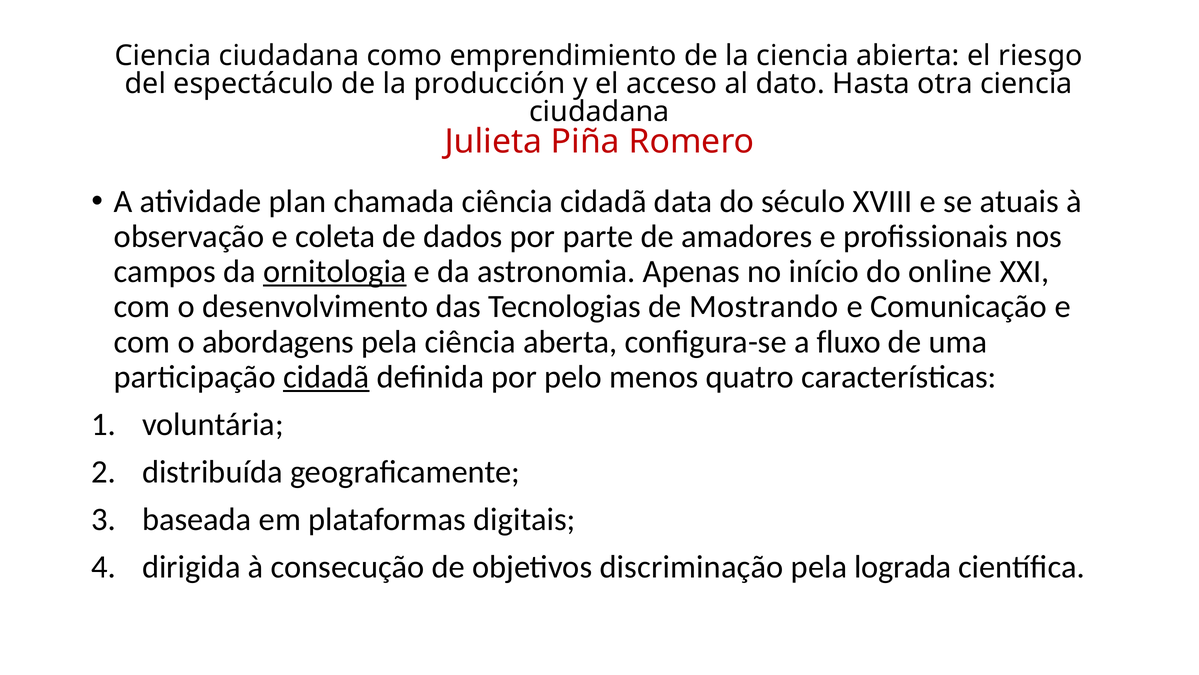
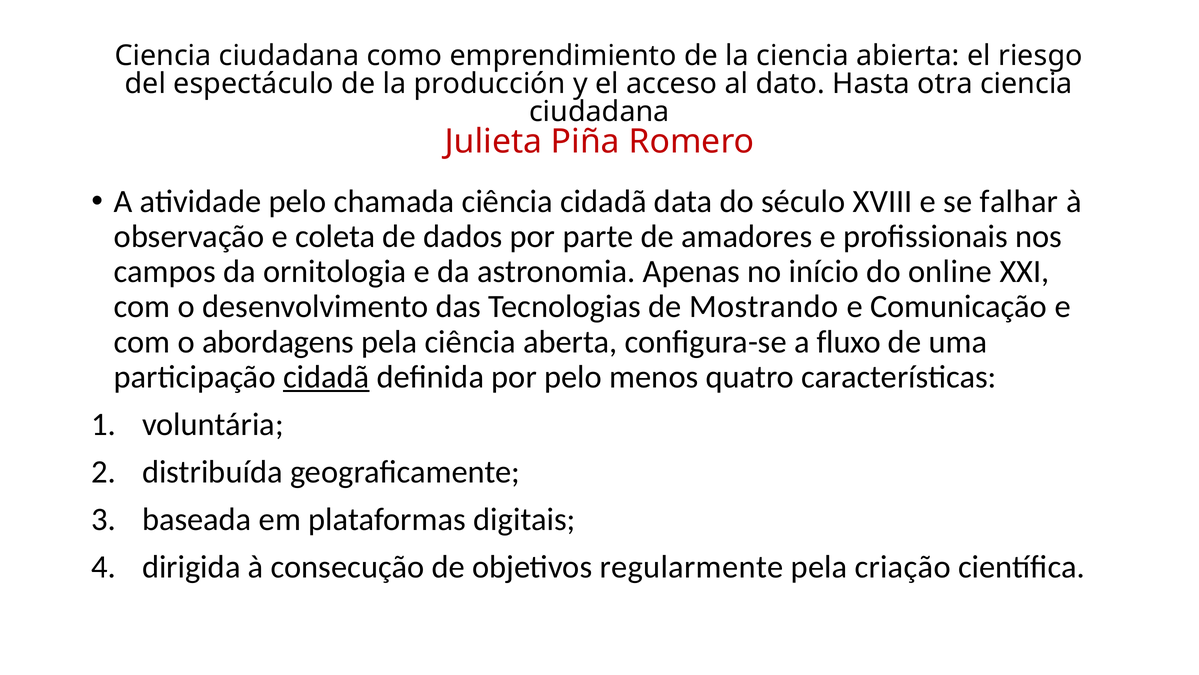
atividade plan: plan -> pelo
atuais: atuais -> falhar
ornitologia underline: present -> none
discriminação: discriminação -> regularmente
lograda: lograda -> criação
